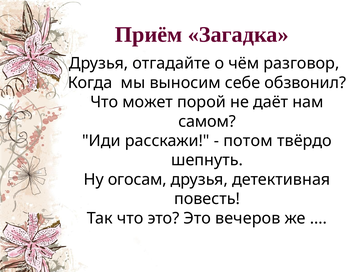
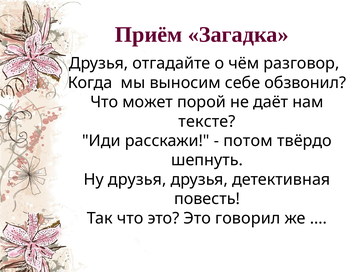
самом: самом -> тексте
Ну огосам: огосам -> друзья
вечеров: вечеров -> говорил
